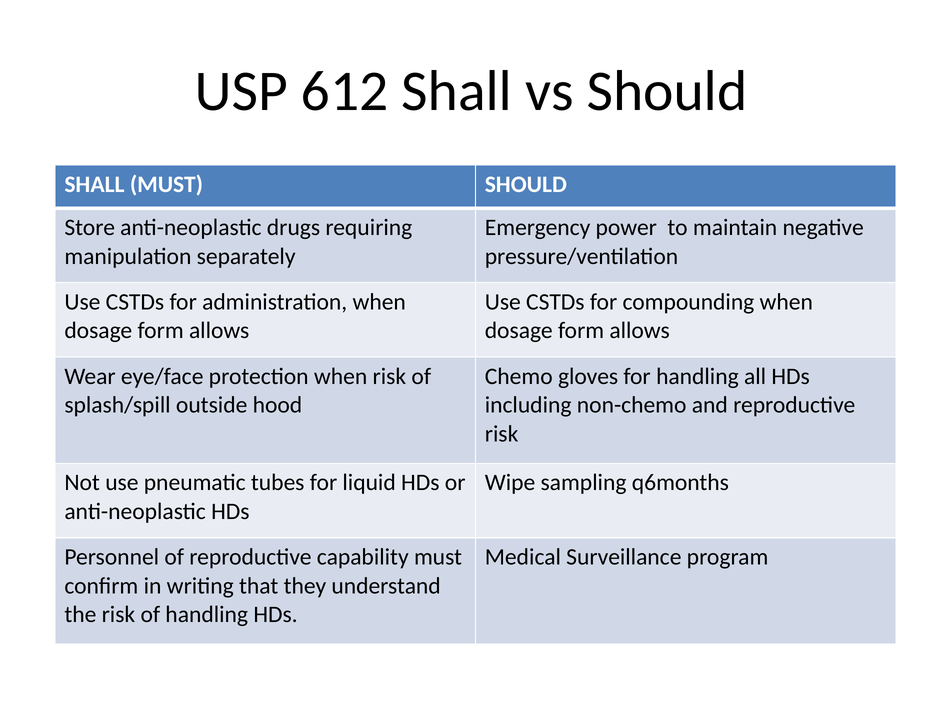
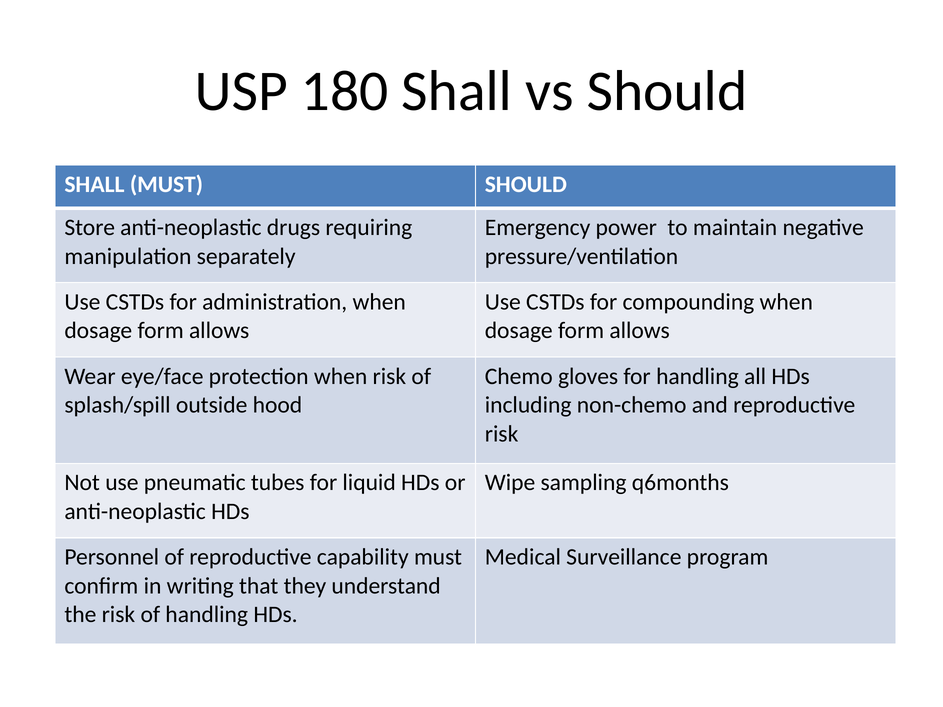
612: 612 -> 180
